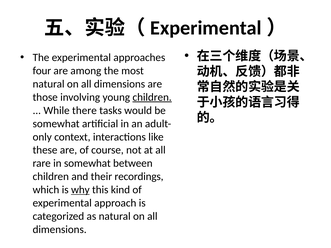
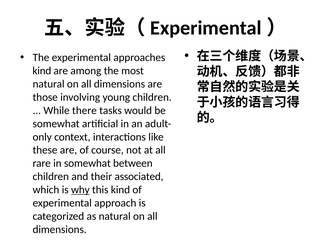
four at (42, 71): four -> kind
children at (152, 97) underline: present -> none
recordings: recordings -> associated
